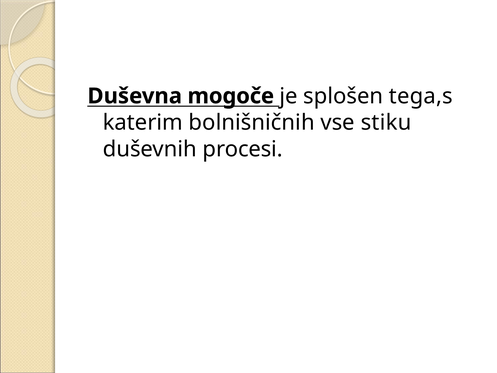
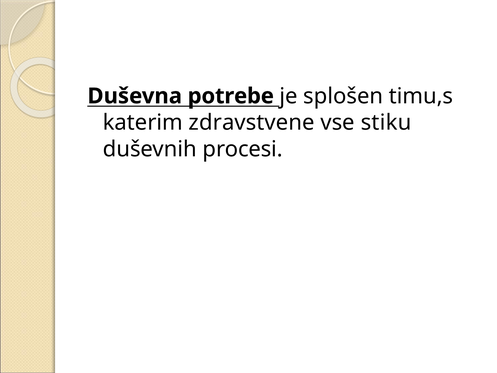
mogoče: mogoče -> potrebe
tega,s: tega,s -> timu,s
bolnišničnih: bolnišničnih -> zdravstvene
